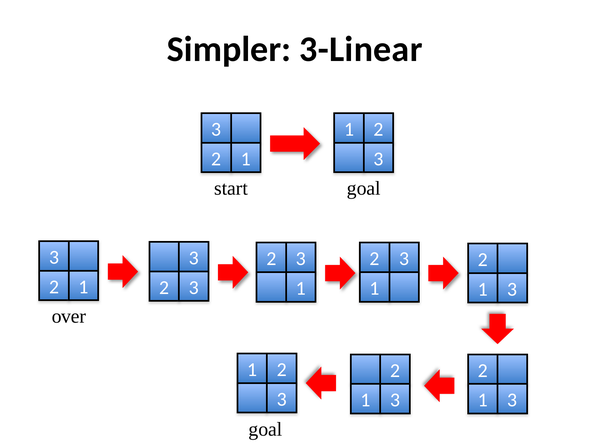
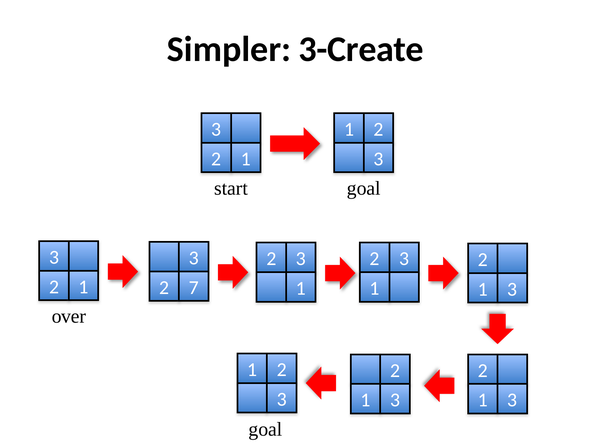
3-Linear: 3-Linear -> 3-Create
3 at (194, 287): 3 -> 7
